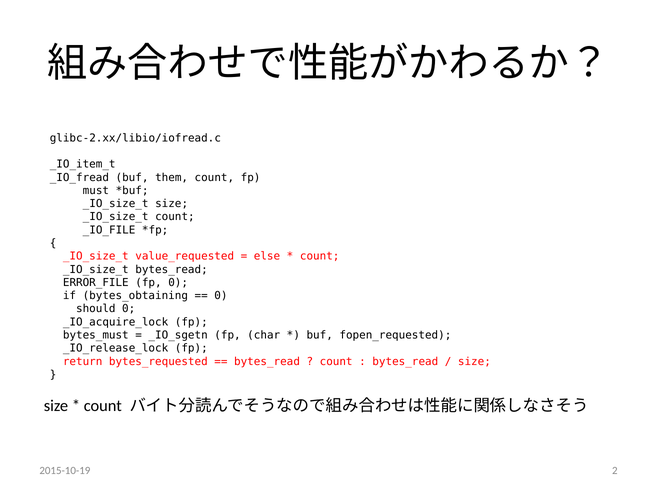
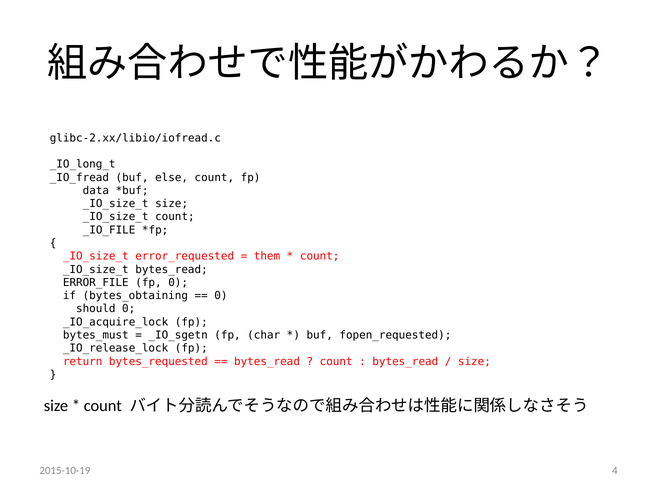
_IO_item_t: _IO_item_t -> _IO_long_t
them: them -> else
must: must -> data
value_requested: value_requested -> error_requested
else: else -> them
2: 2 -> 4
